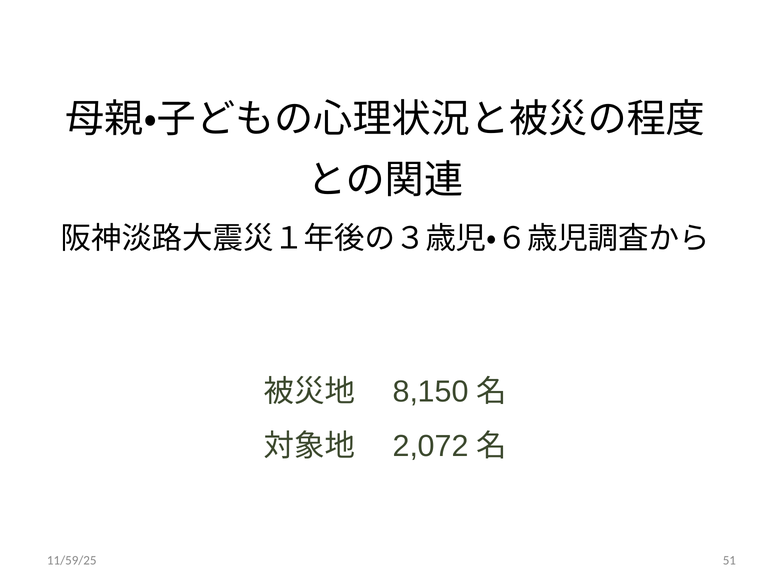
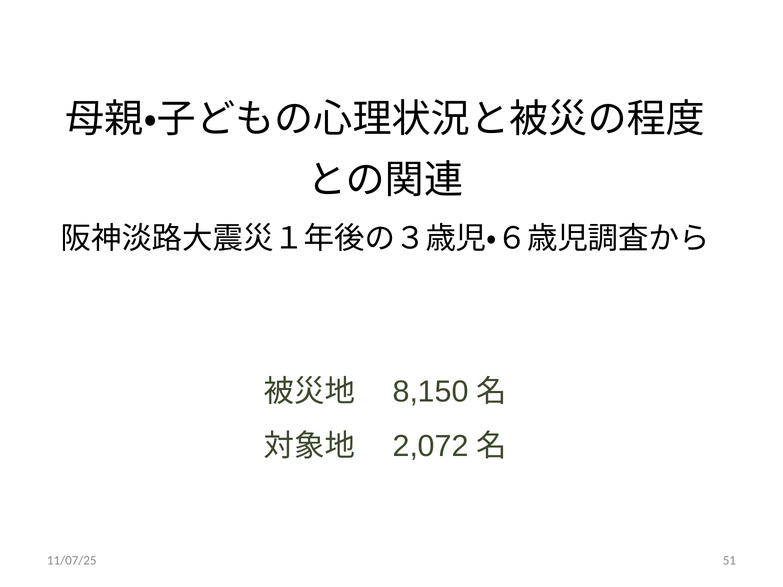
11/59/25: 11/59/25 -> 11/07/25
